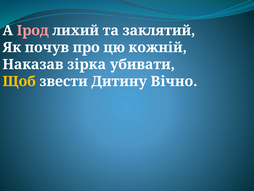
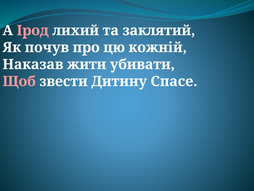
зірка: зірка -> жити
Щоб colour: yellow -> pink
Вічно: Вічно -> Спасе
